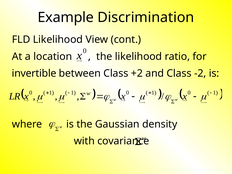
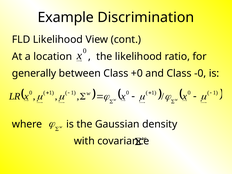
invertible: invertible -> generally
+2: +2 -> +0
-2: -2 -> -0
